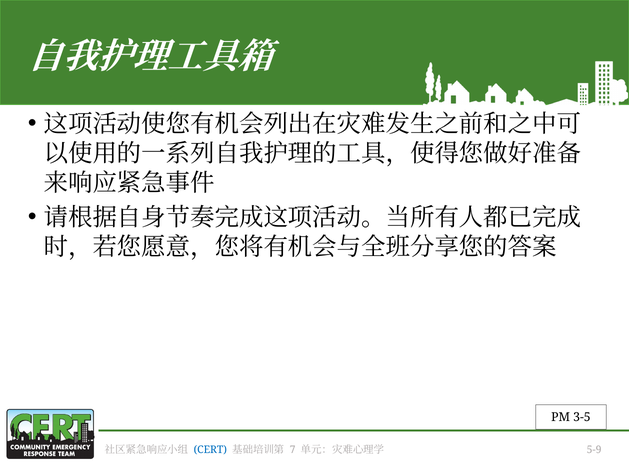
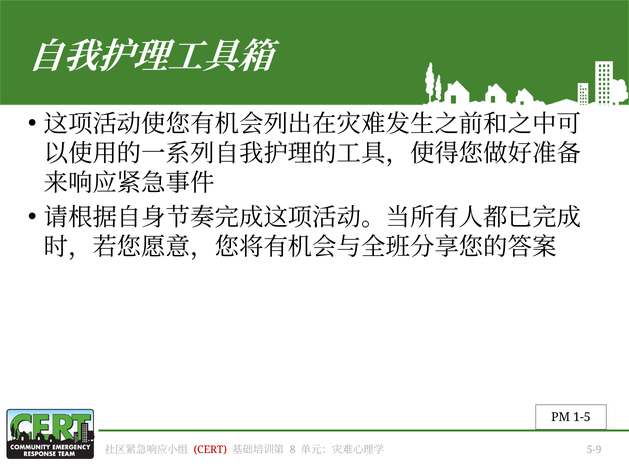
3-5: 3-5 -> 1-5
CERT colour: blue -> red
7: 7 -> 8
